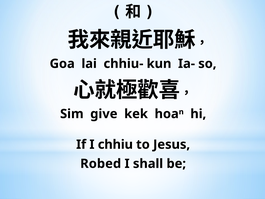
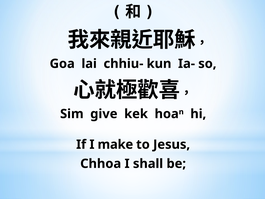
chhiu: chhiu -> make
Robed: Robed -> Chhoa
